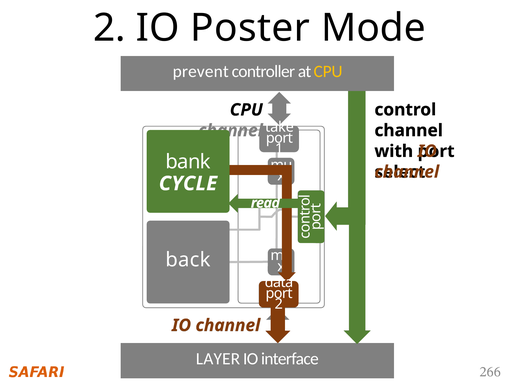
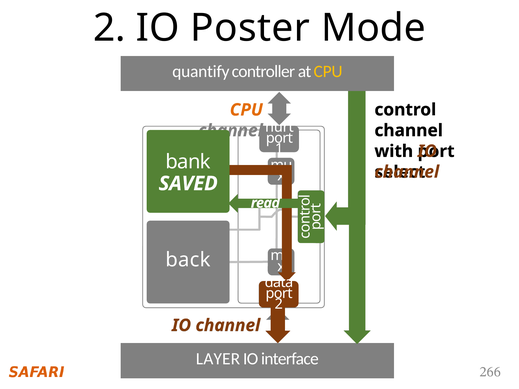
prevent: prevent -> quantify
CPU at (246, 110) colour: black -> orange
take: take -> hurt
CYCLE: CYCLE -> SAVED
